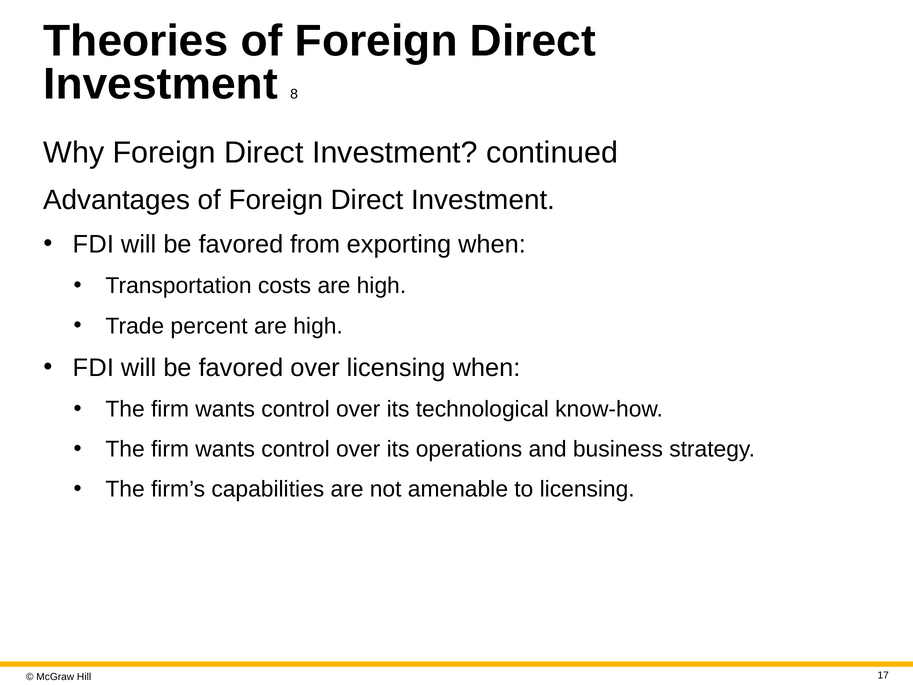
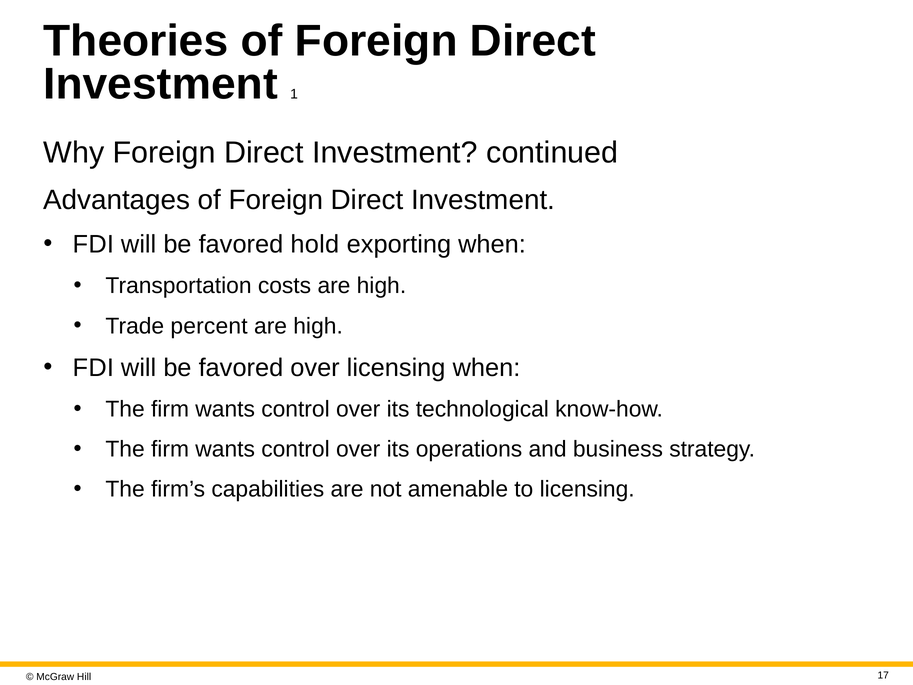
8: 8 -> 1
from: from -> hold
